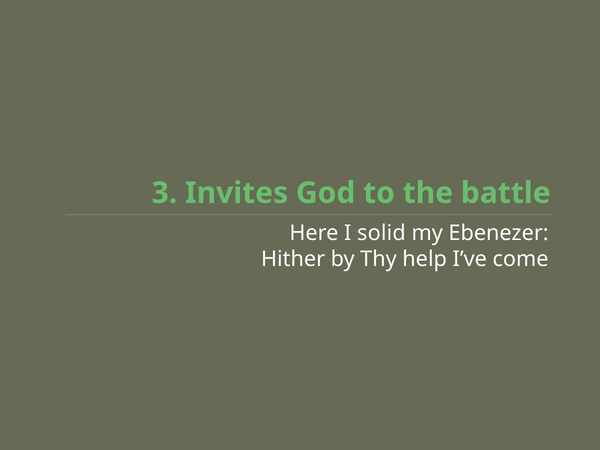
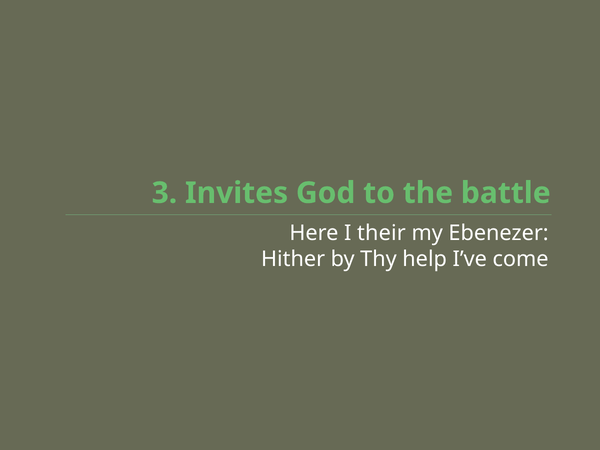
solid: solid -> their
